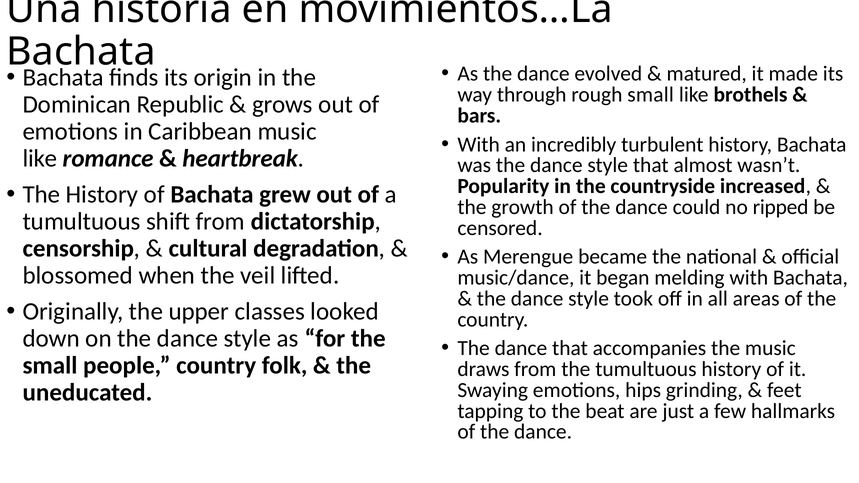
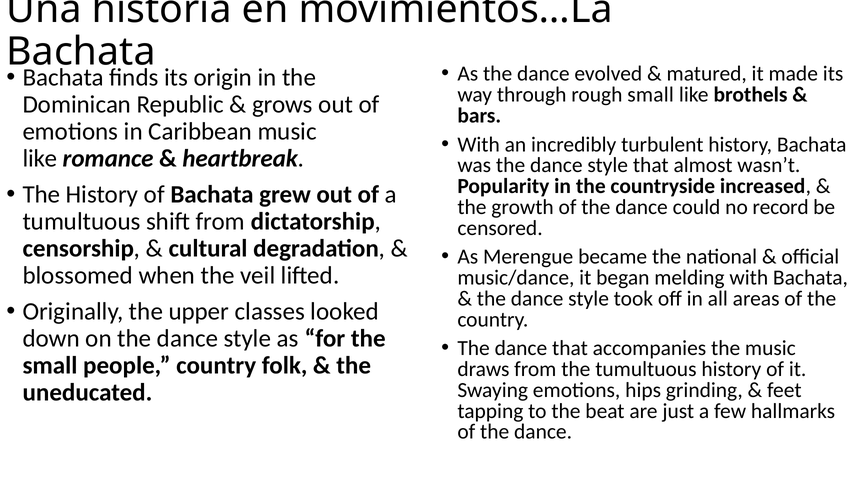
ripped: ripped -> record
